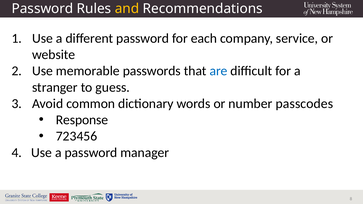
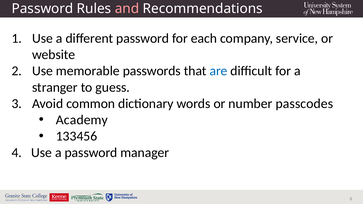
and colour: yellow -> pink
Response: Response -> Academy
723456: 723456 -> 133456
